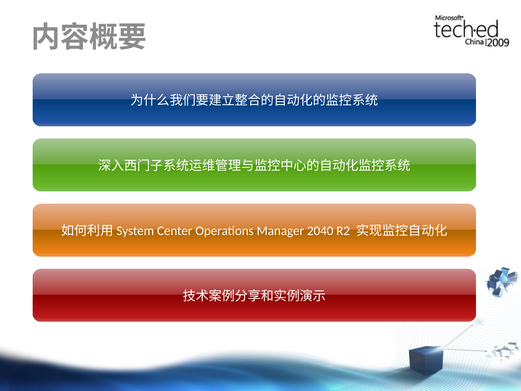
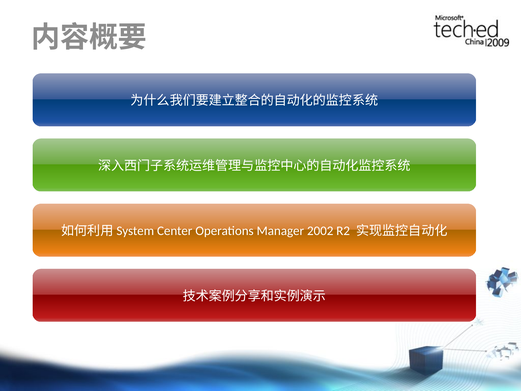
2040: 2040 -> 2002
